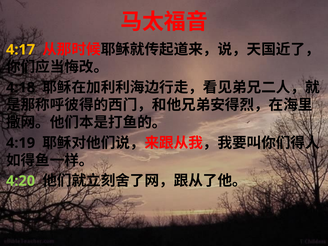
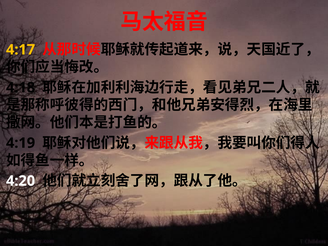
4:20 colour: light green -> white
